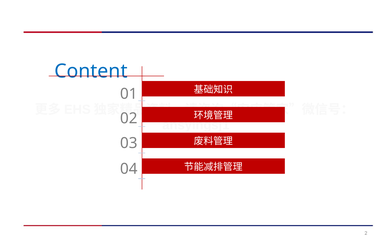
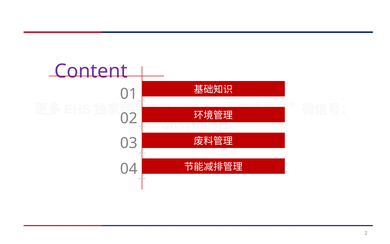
Content colour: blue -> purple
